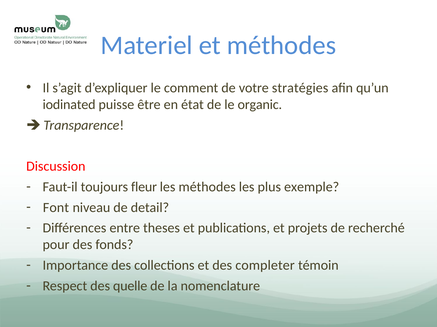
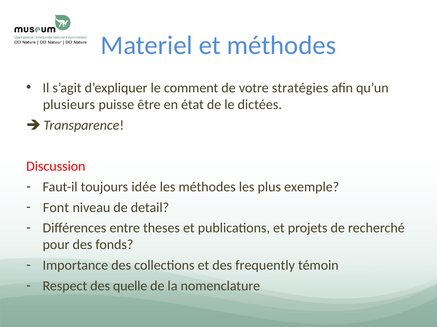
iodinated: iodinated -> plusieurs
organic: organic -> dictées
fleur: fleur -> idée
completer: completer -> frequently
